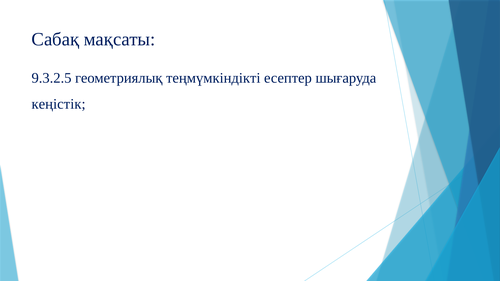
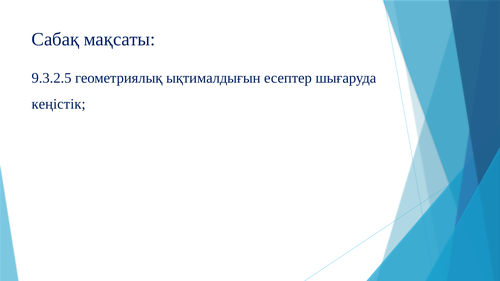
теңмүмкіндікті: теңмүмкіндікті -> ықтималдығын
